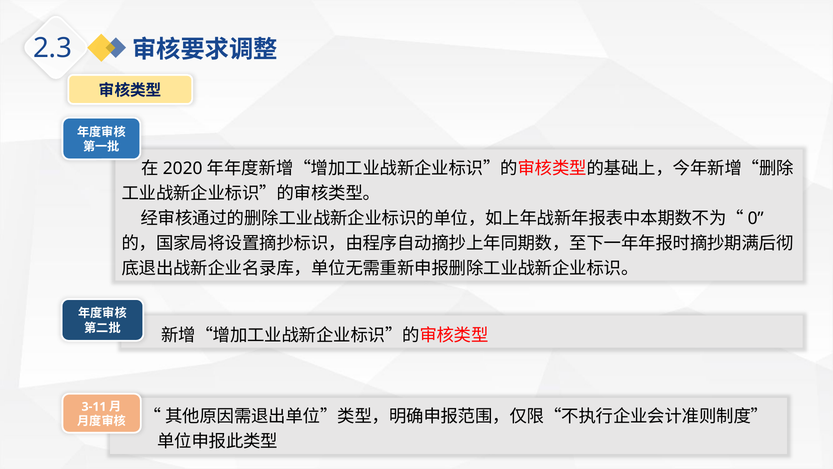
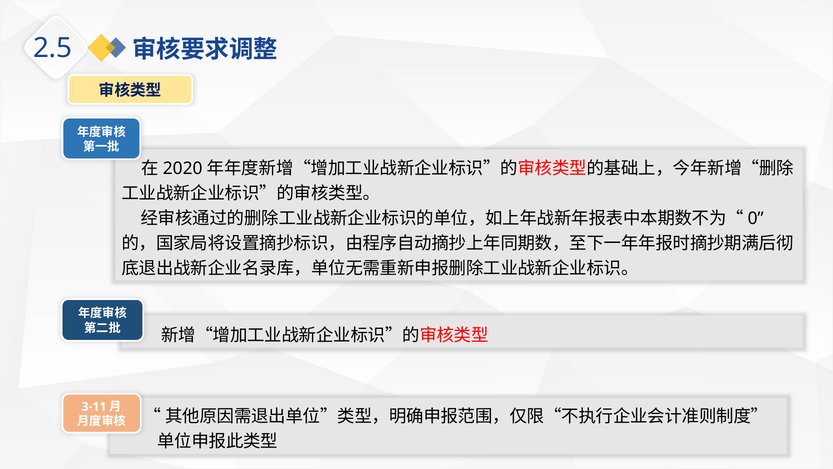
2.3: 2.3 -> 2.5
